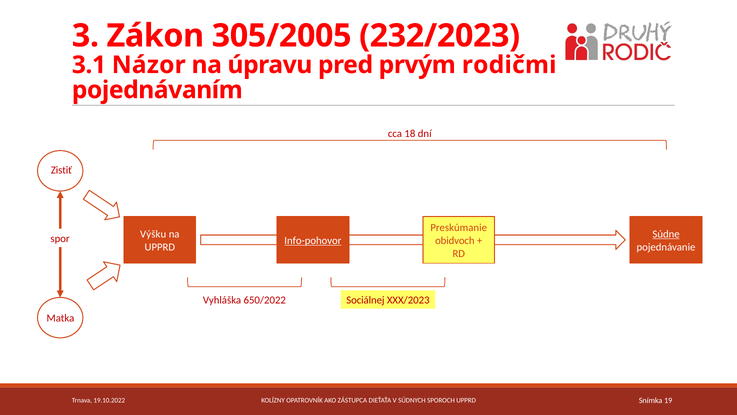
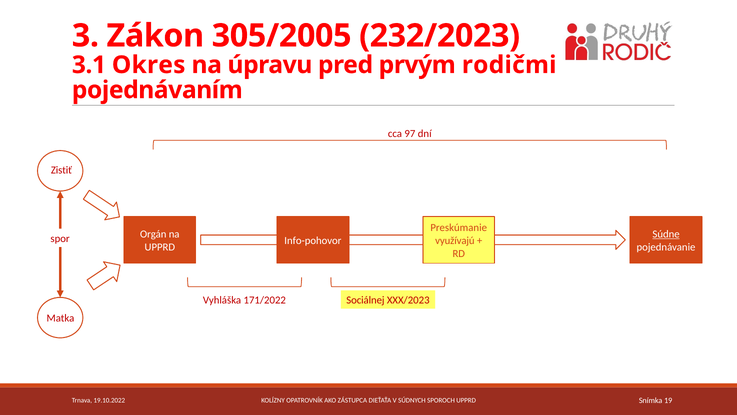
Názor: Názor -> Okres
18: 18 -> 97
Výšku: Výšku -> Orgán
Info-pohovor underline: present -> none
obidvoch: obidvoch -> využívajú
650/2022: 650/2022 -> 171/2022
